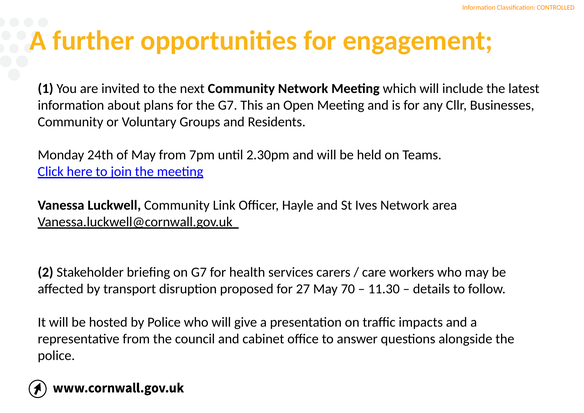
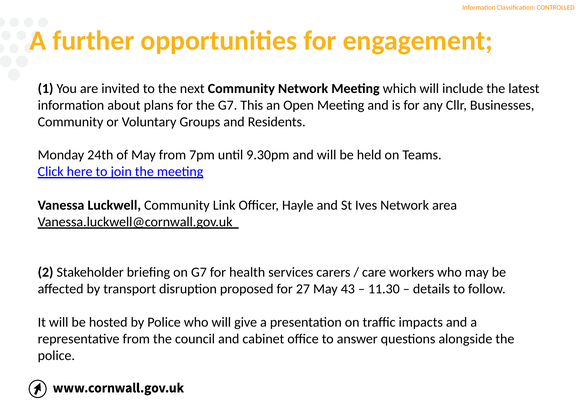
2.30pm: 2.30pm -> 9.30pm
70: 70 -> 43
